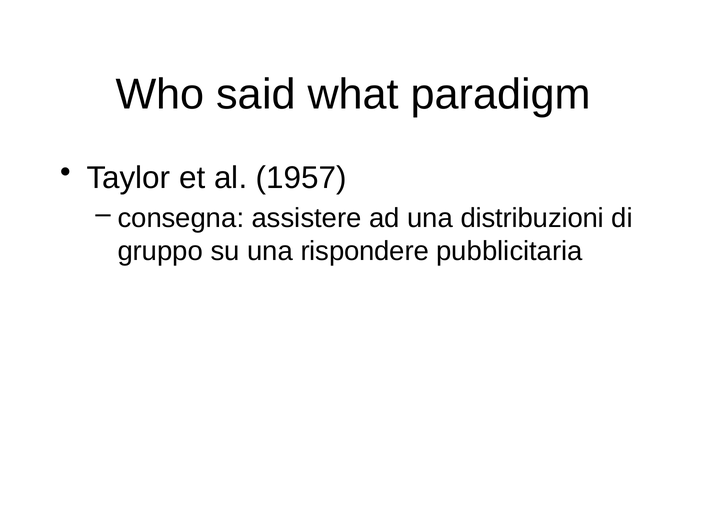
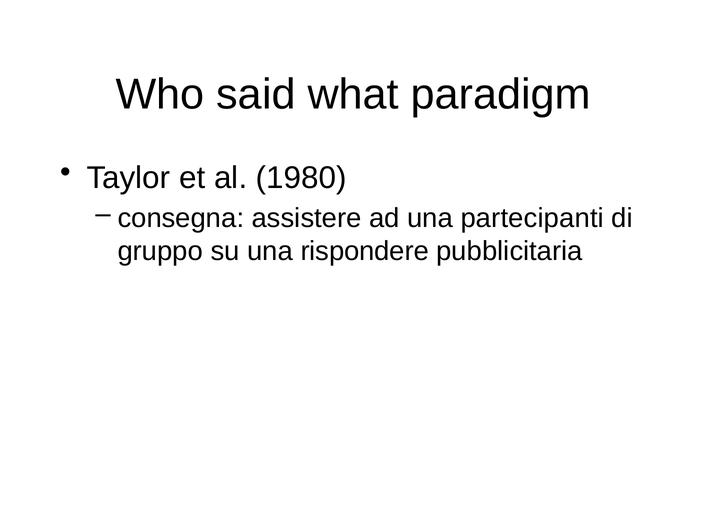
1957: 1957 -> 1980
distribuzioni: distribuzioni -> partecipanti
